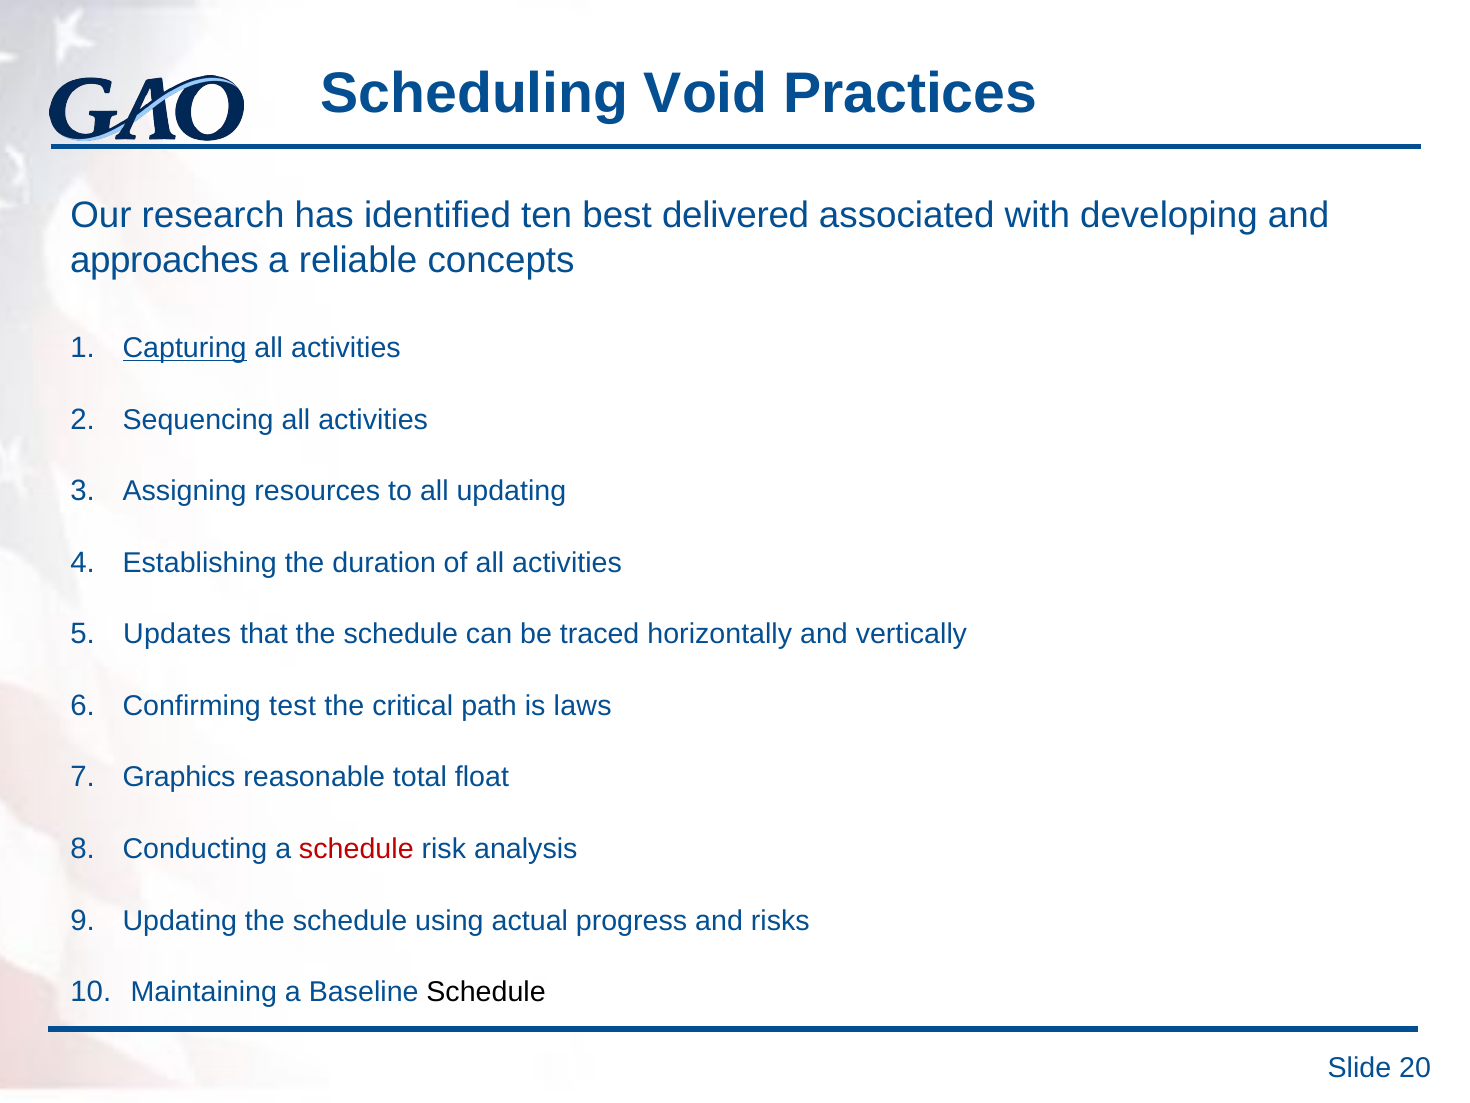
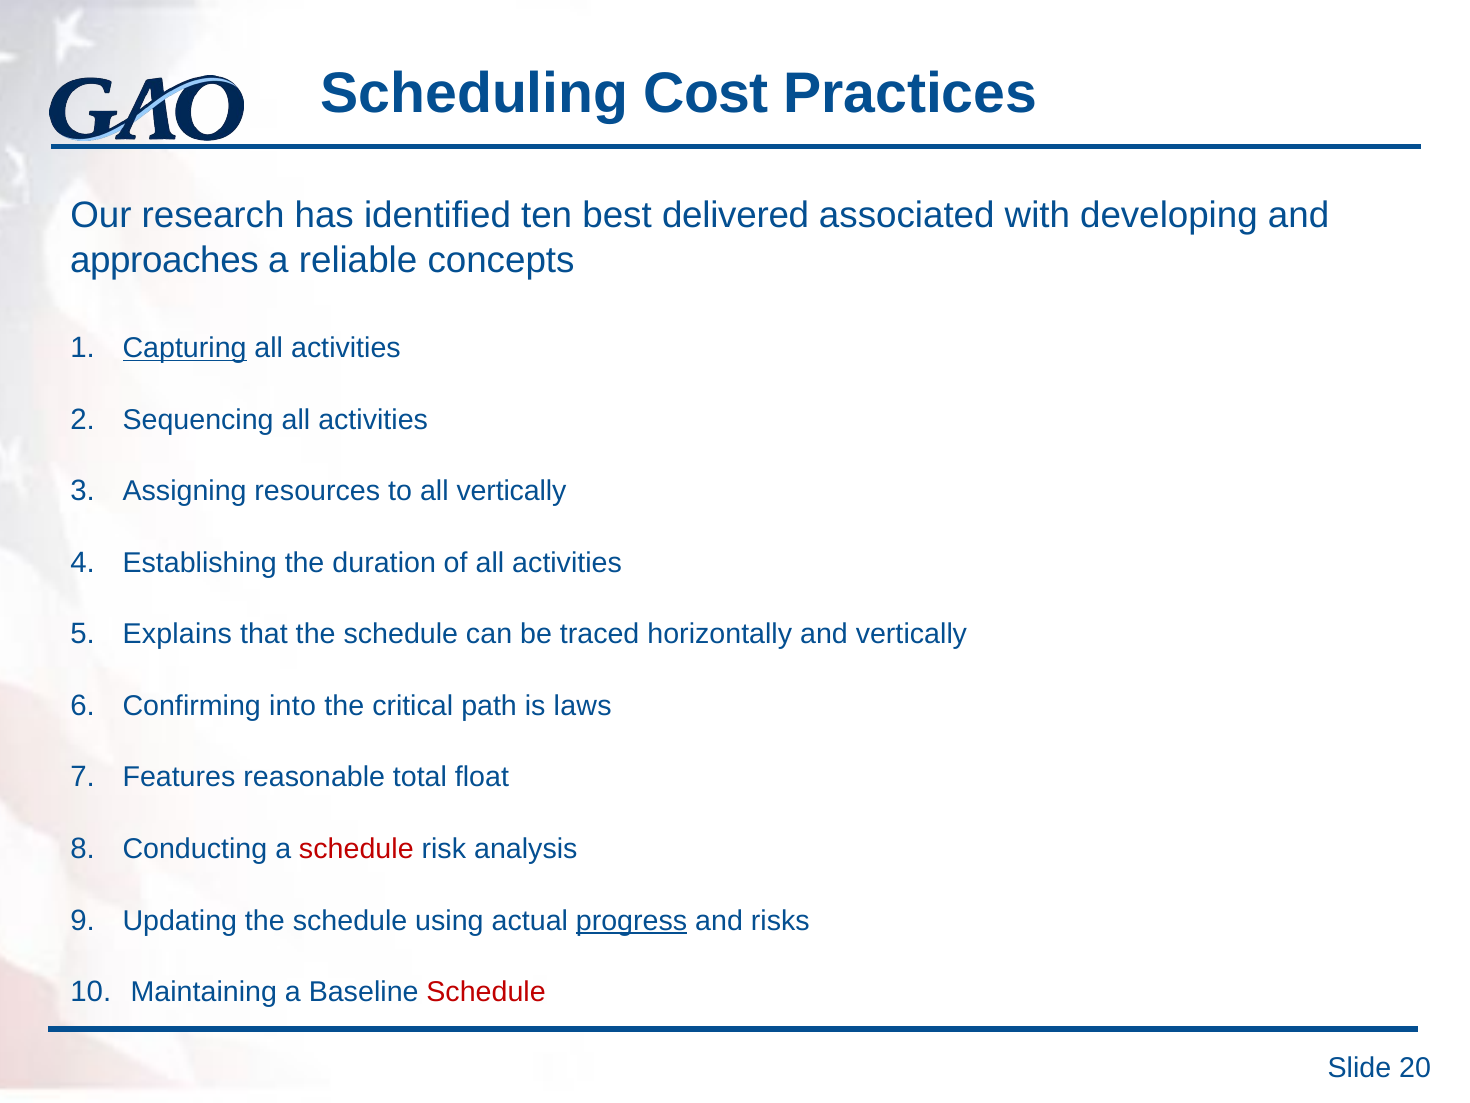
Void: Void -> Cost
all updating: updating -> vertically
Updates: Updates -> Explains
test: test -> into
Graphics: Graphics -> Features
progress underline: none -> present
Schedule at (486, 992) colour: black -> red
